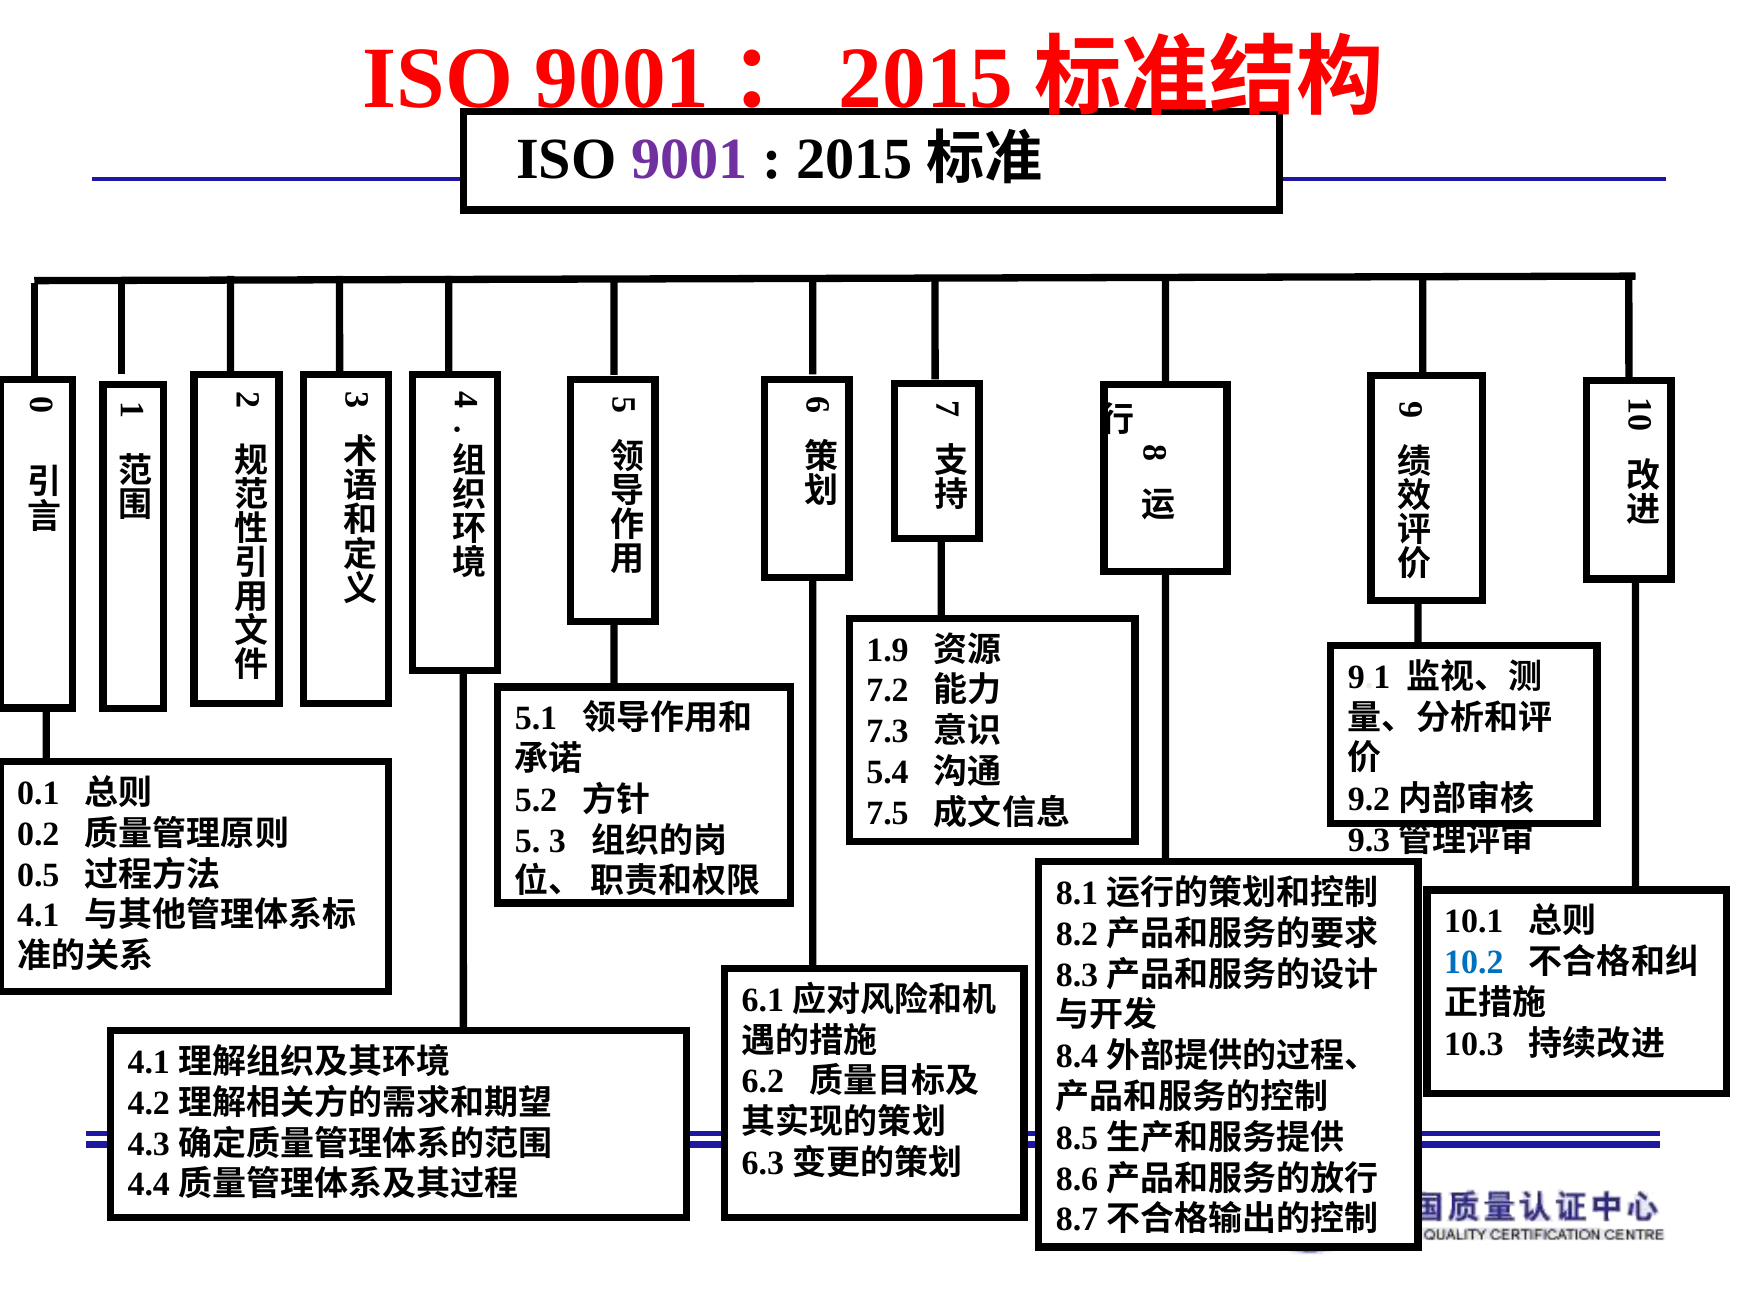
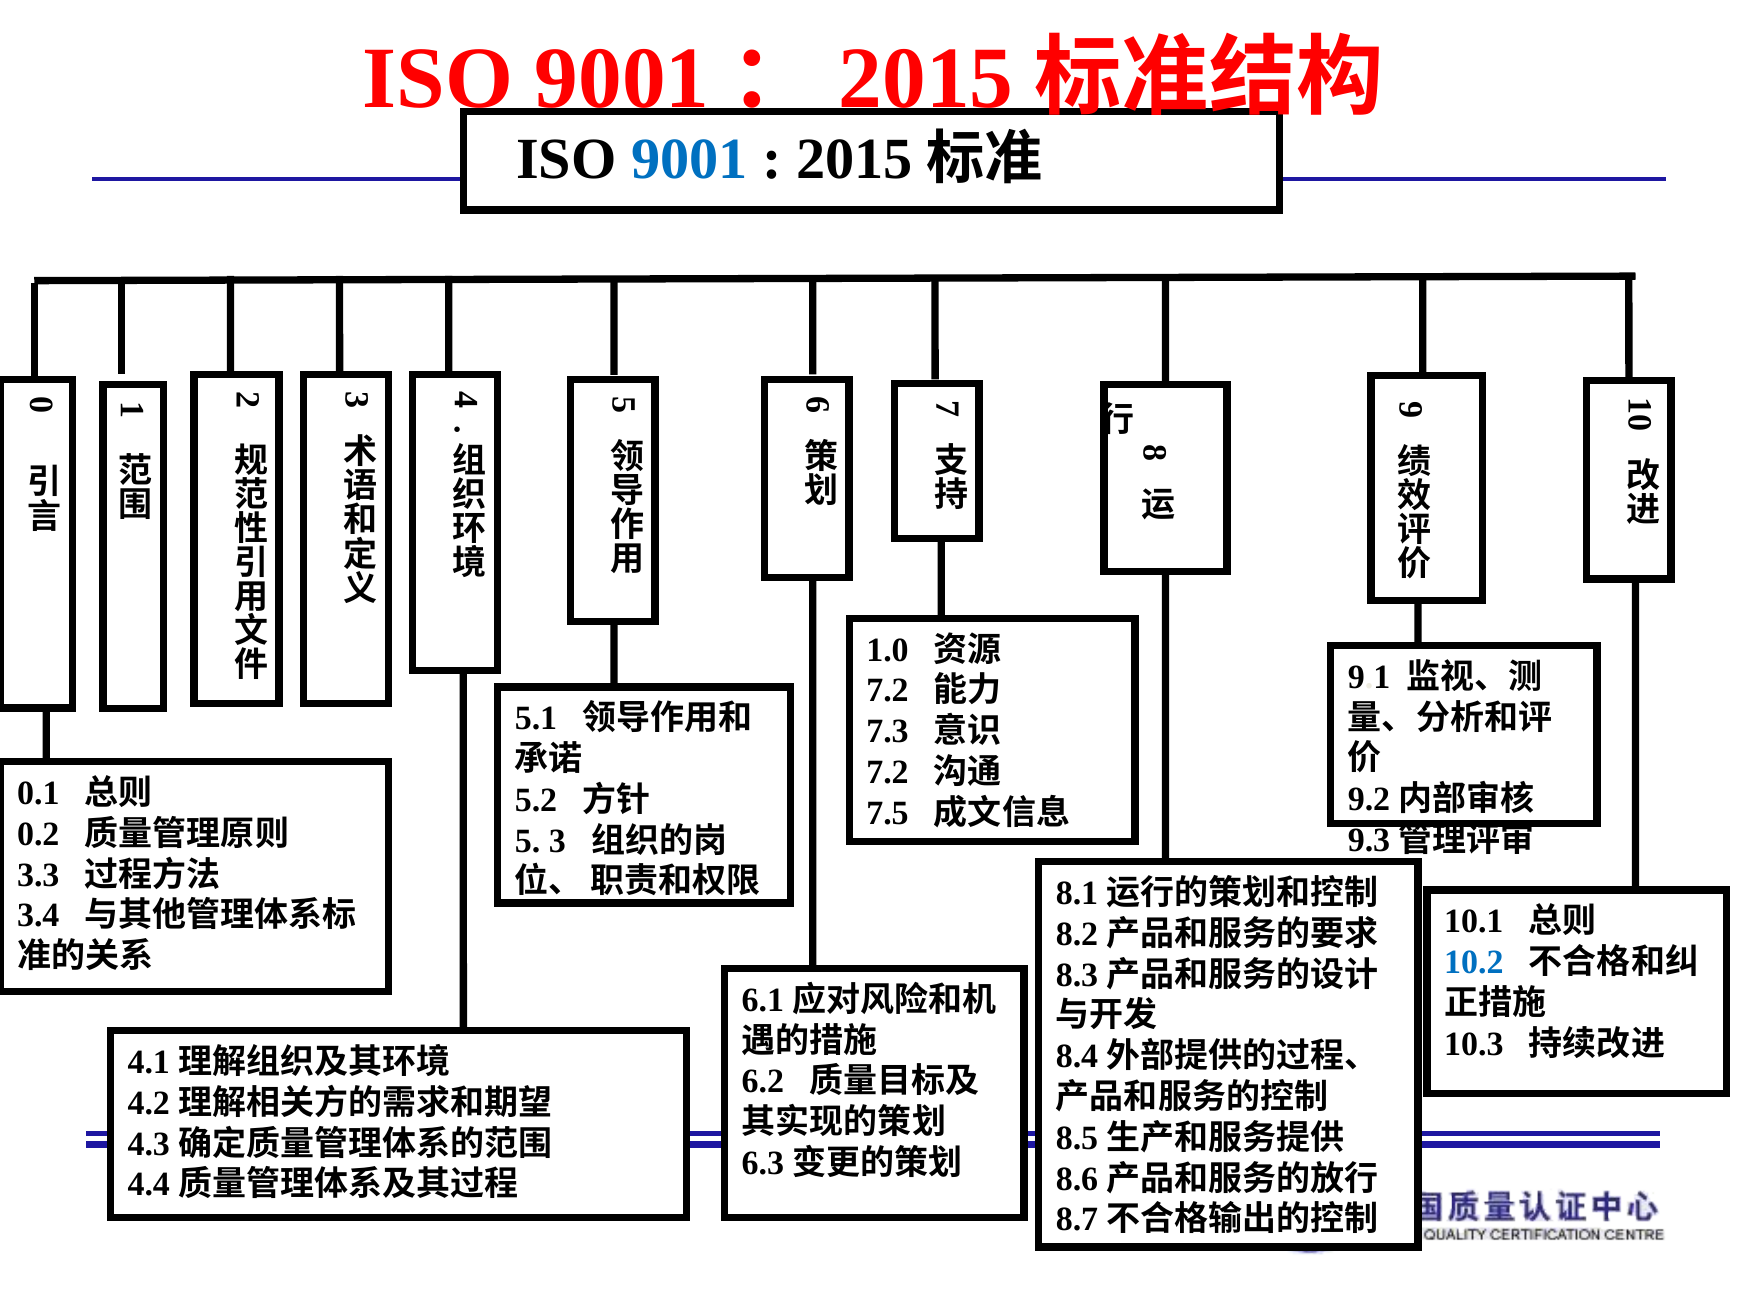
9001 at (689, 159) colour: purple -> blue
1.9: 1.9 -> 1.0
5.4 at (888, 772): 5.4 -> 7.2
0.5: 0.5 -> 3.3
4.1: 4.1 -> 3.4
